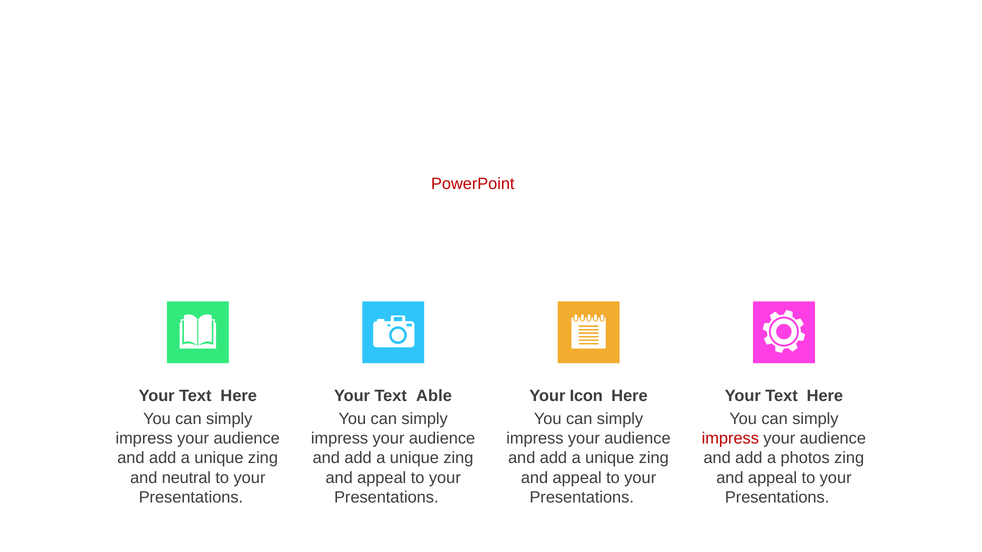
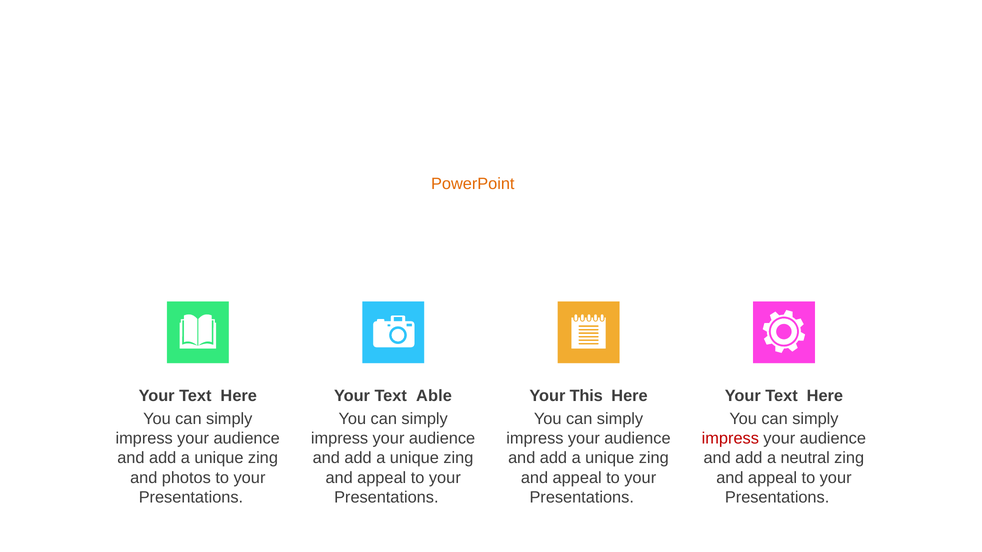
PowerPoint at (473, 184) colour: red -> orange
Your Icon: Icon -> This
photos: photos -> neutral
neutral: neutral -> photos
